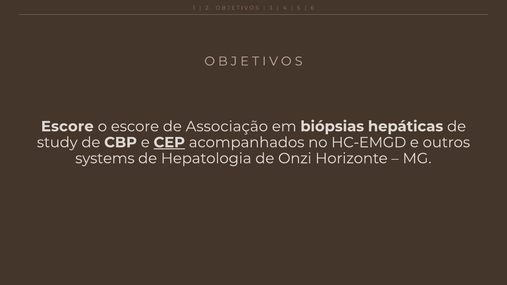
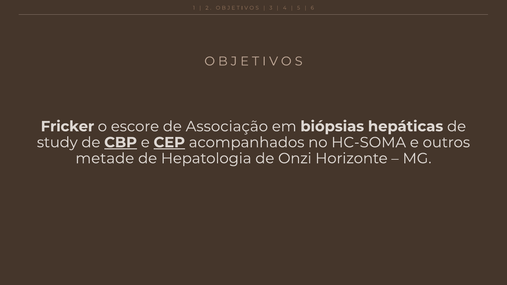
Escore at (67, 127): Escore -> Fricker
CBP underline: none -> present
HC-EMGD: HC-EMGD -> HC-SOMA
systems: systems -> metade
